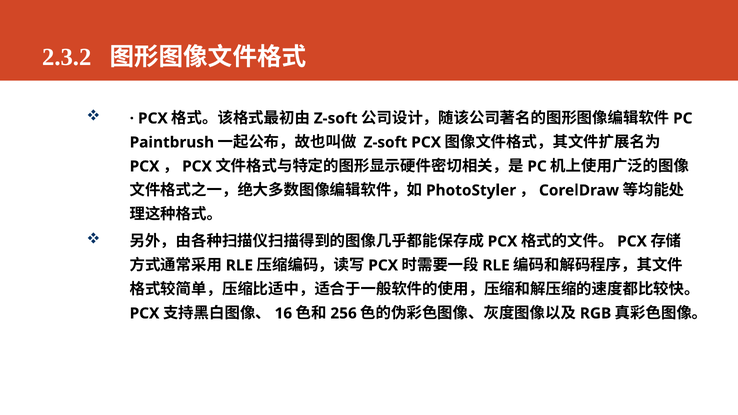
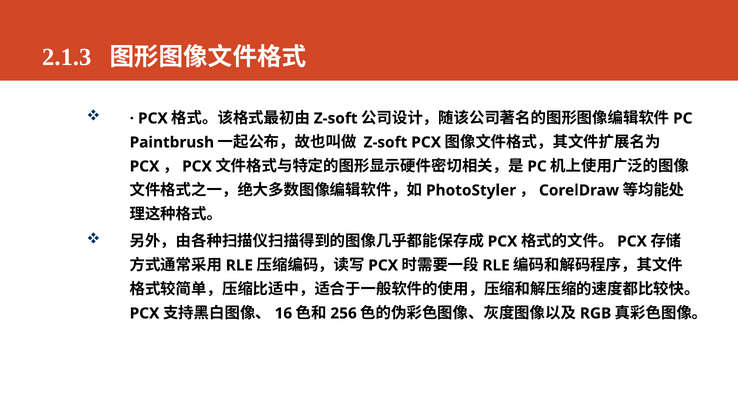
2.3.2: 2.3.2 -> 2.1.3
